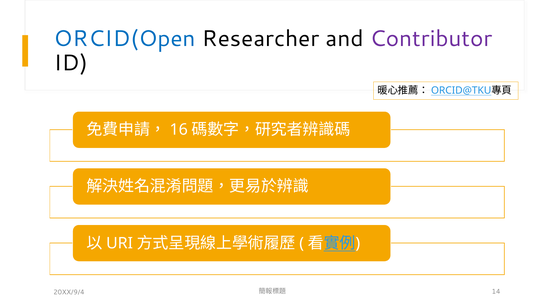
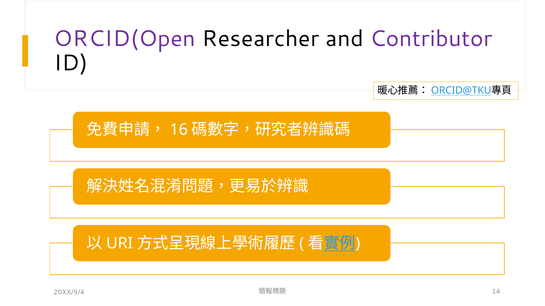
ORCID(Open colour: blue -> purple
